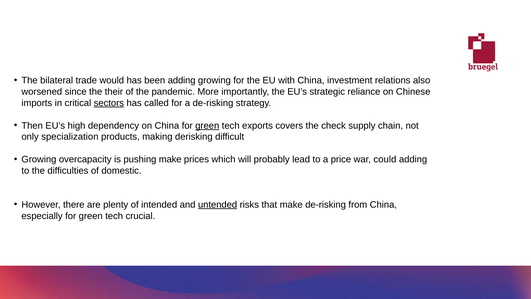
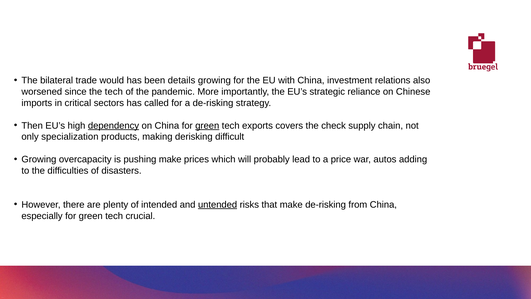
been adding: adding -> details
the their: their -> tech
sectors underline: present -> none
dependency underline: none -> present
could: could -> autos
domestic: domestic -> disasters
